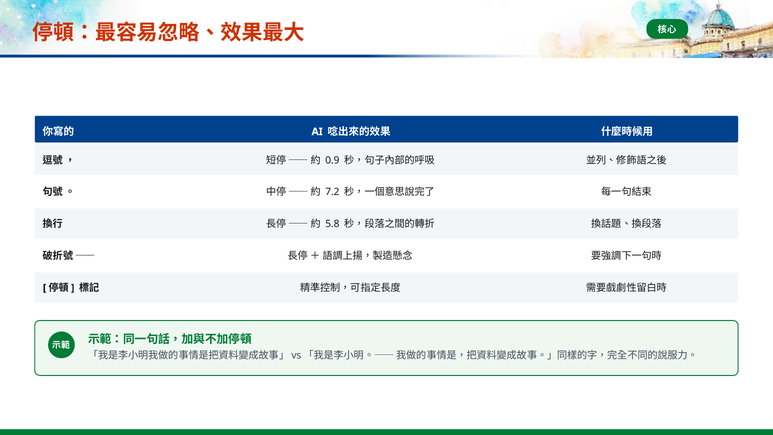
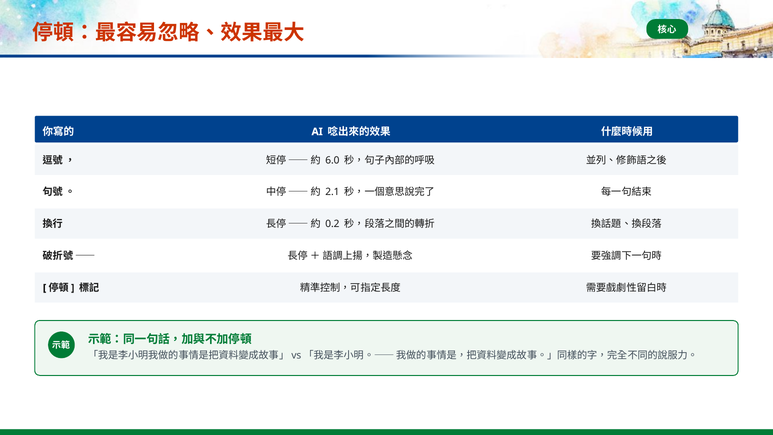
0.9: 0.9 -> 6.0
7.2: 7.2 -> 2.1
5.8: 5.8 -> 0.2
